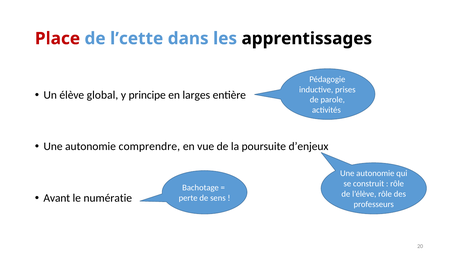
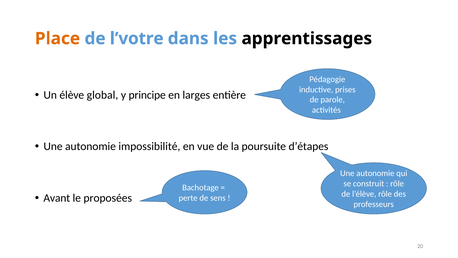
Place colour: red -> orange
l’cette: l’cette -> l’votre
comprendre: comprendre -> impossibilité
d’enjeux: d’enjeux -> d’étapes
numératie: numératie -> proposées
